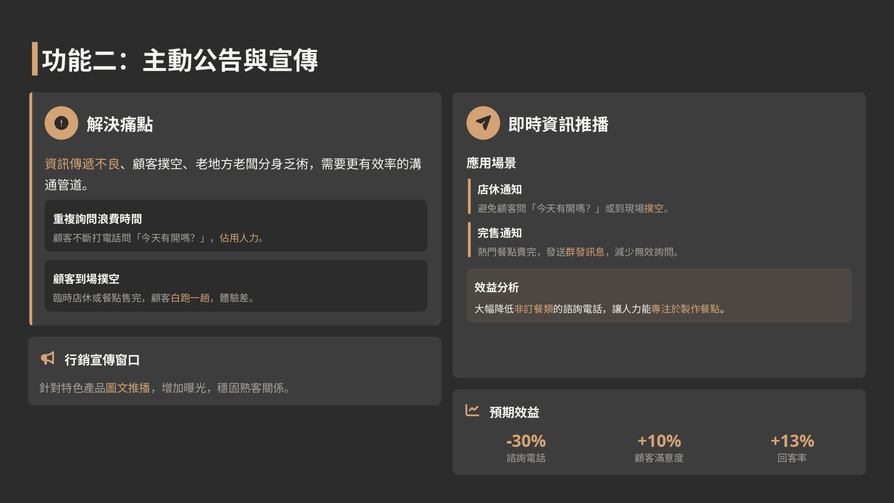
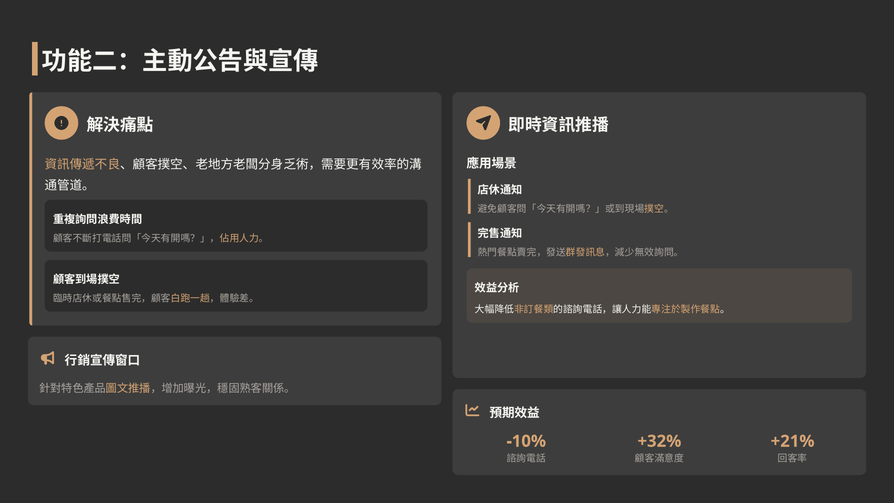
-30%: -30% -> -10%
+10%: +10% -> +32%
+13%: +13% -> +21%
